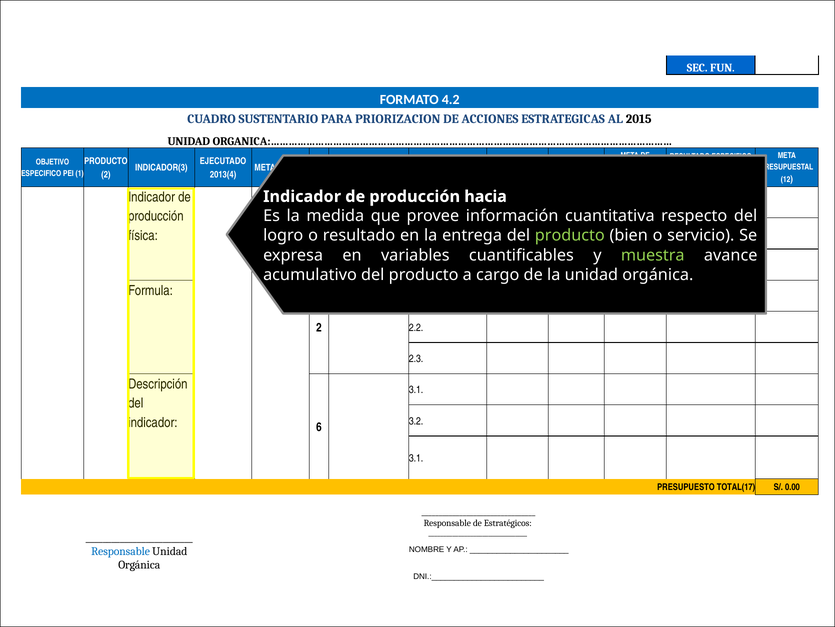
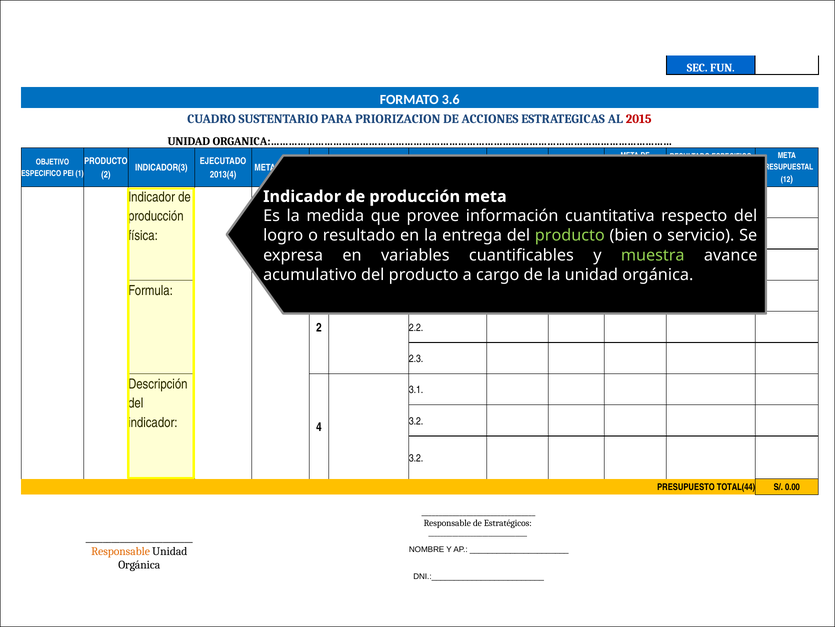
4.2: 4.2 -> 3.6
2015 at (639, 119) colour: black -> red
hacia at (486, 196): hacia -> meta
6 at (319, 426): 6 -> 4
3.1 at (416, 458): 3.1 -> 3.2
TOTAL(17: TOTAL(17 -> TOTAL(44
Responsable at (121, 551) colour: blue -> orange
